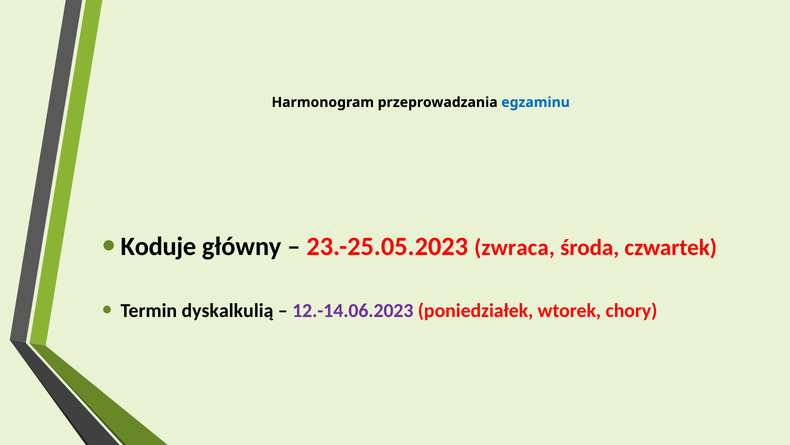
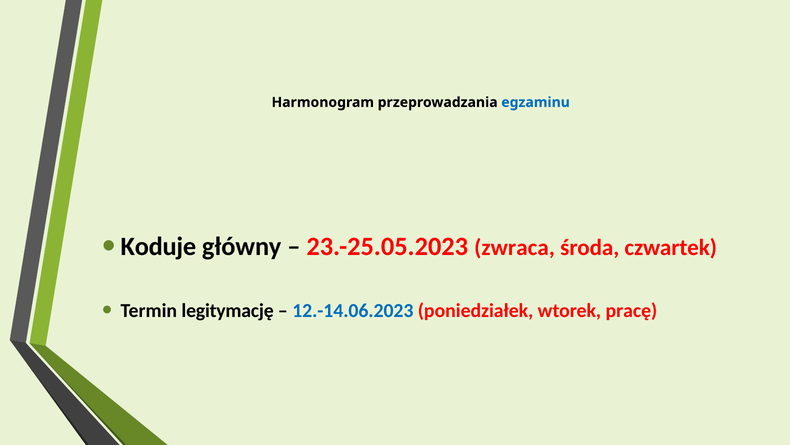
dyskalkulią: dyskalkulią -> legitymację
12.-14.06.2023 colour: purple -> blue
chory: chory -> pracę
